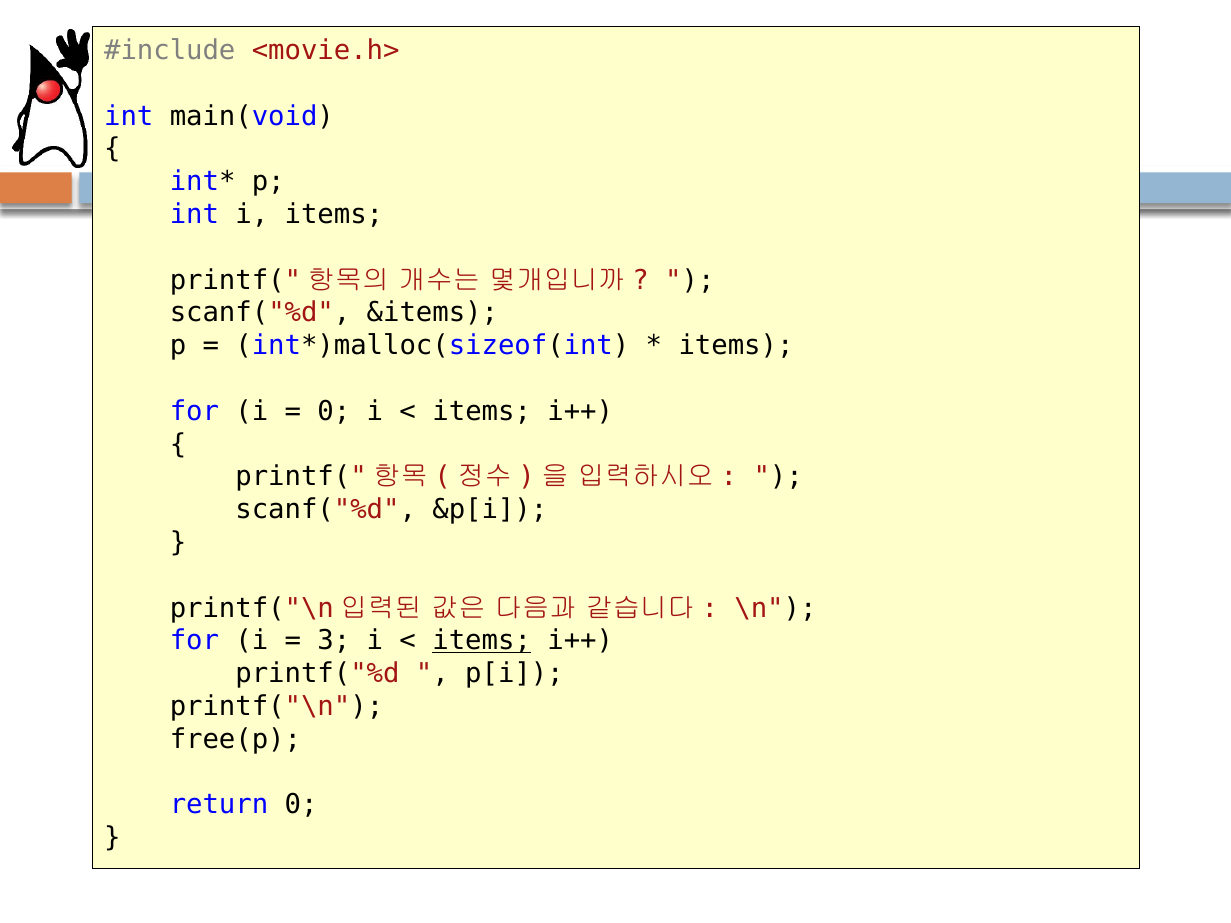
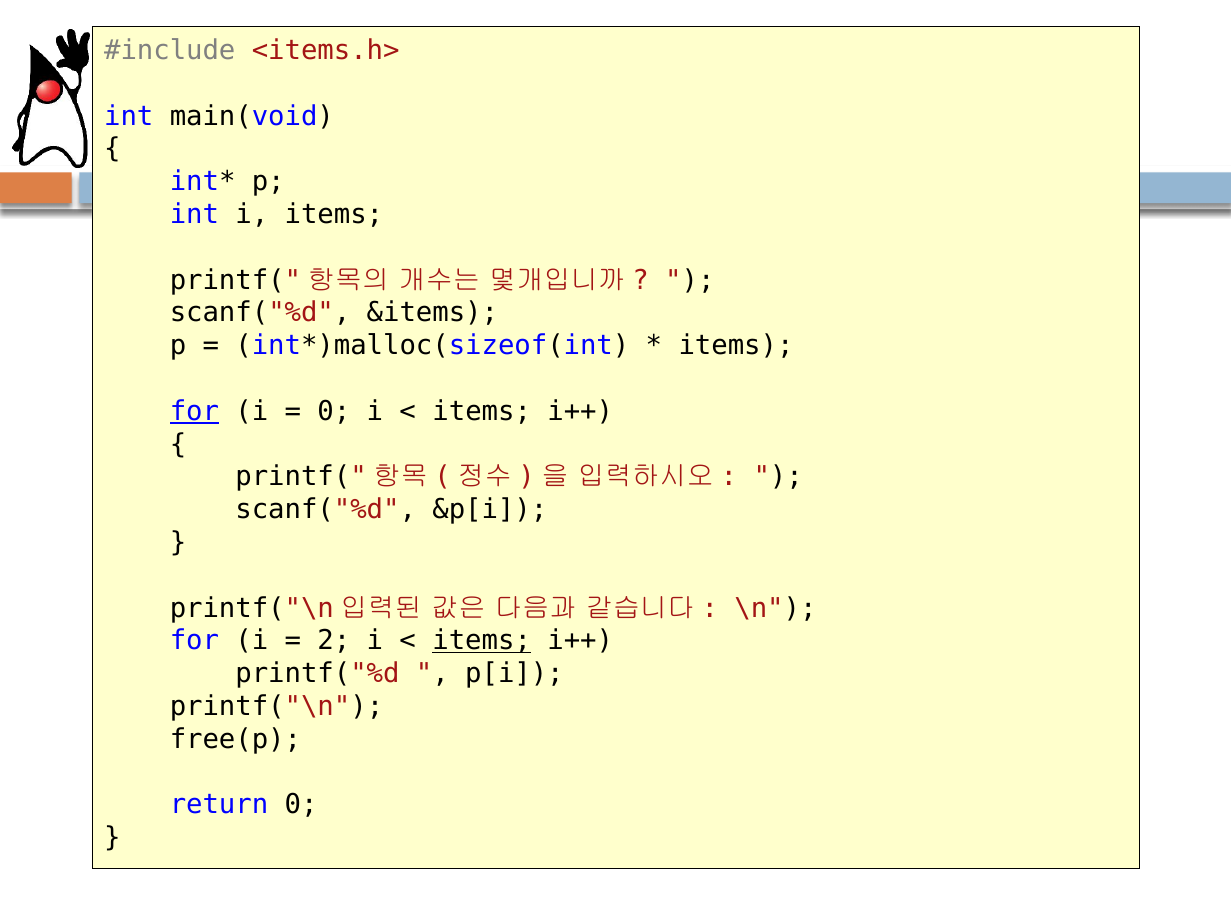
<movie.h>: <movie.h> -> <items.h>
for at (194, 411) underline: none -> present
3: 3 -> 2
